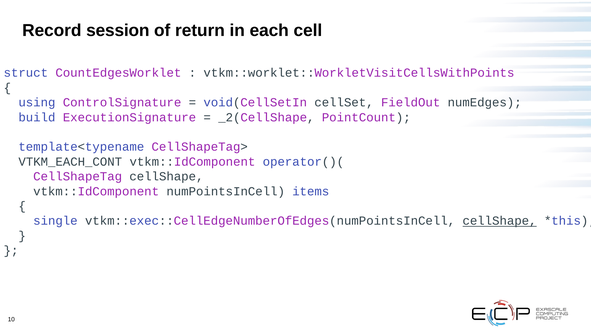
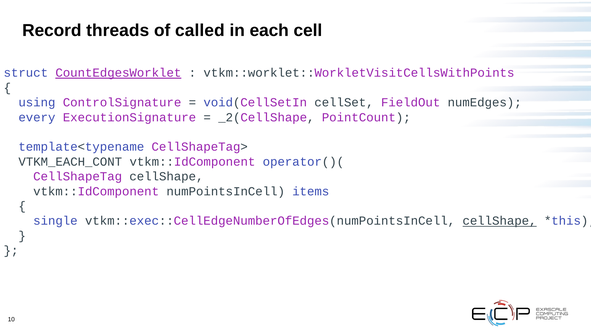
session: session -> threads
return: return -> called
CountEdgesWorklet underline: none -> present
build: build -> every
